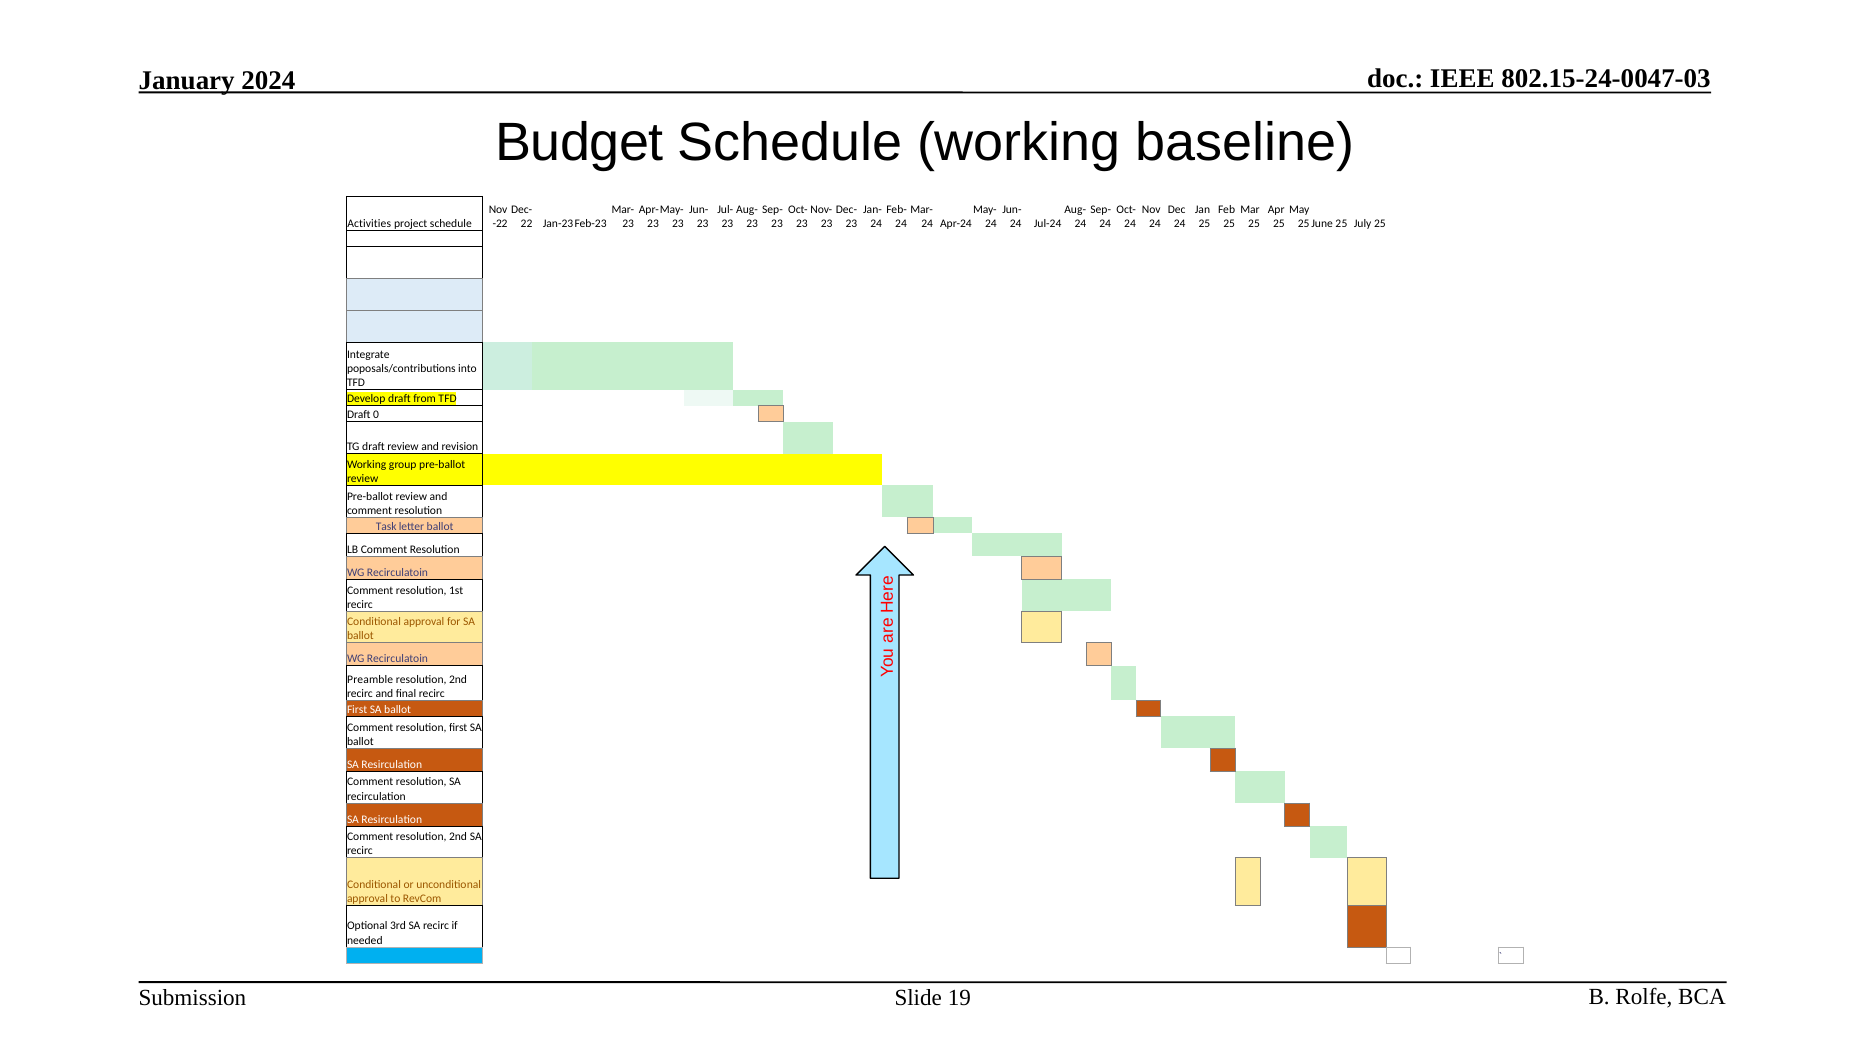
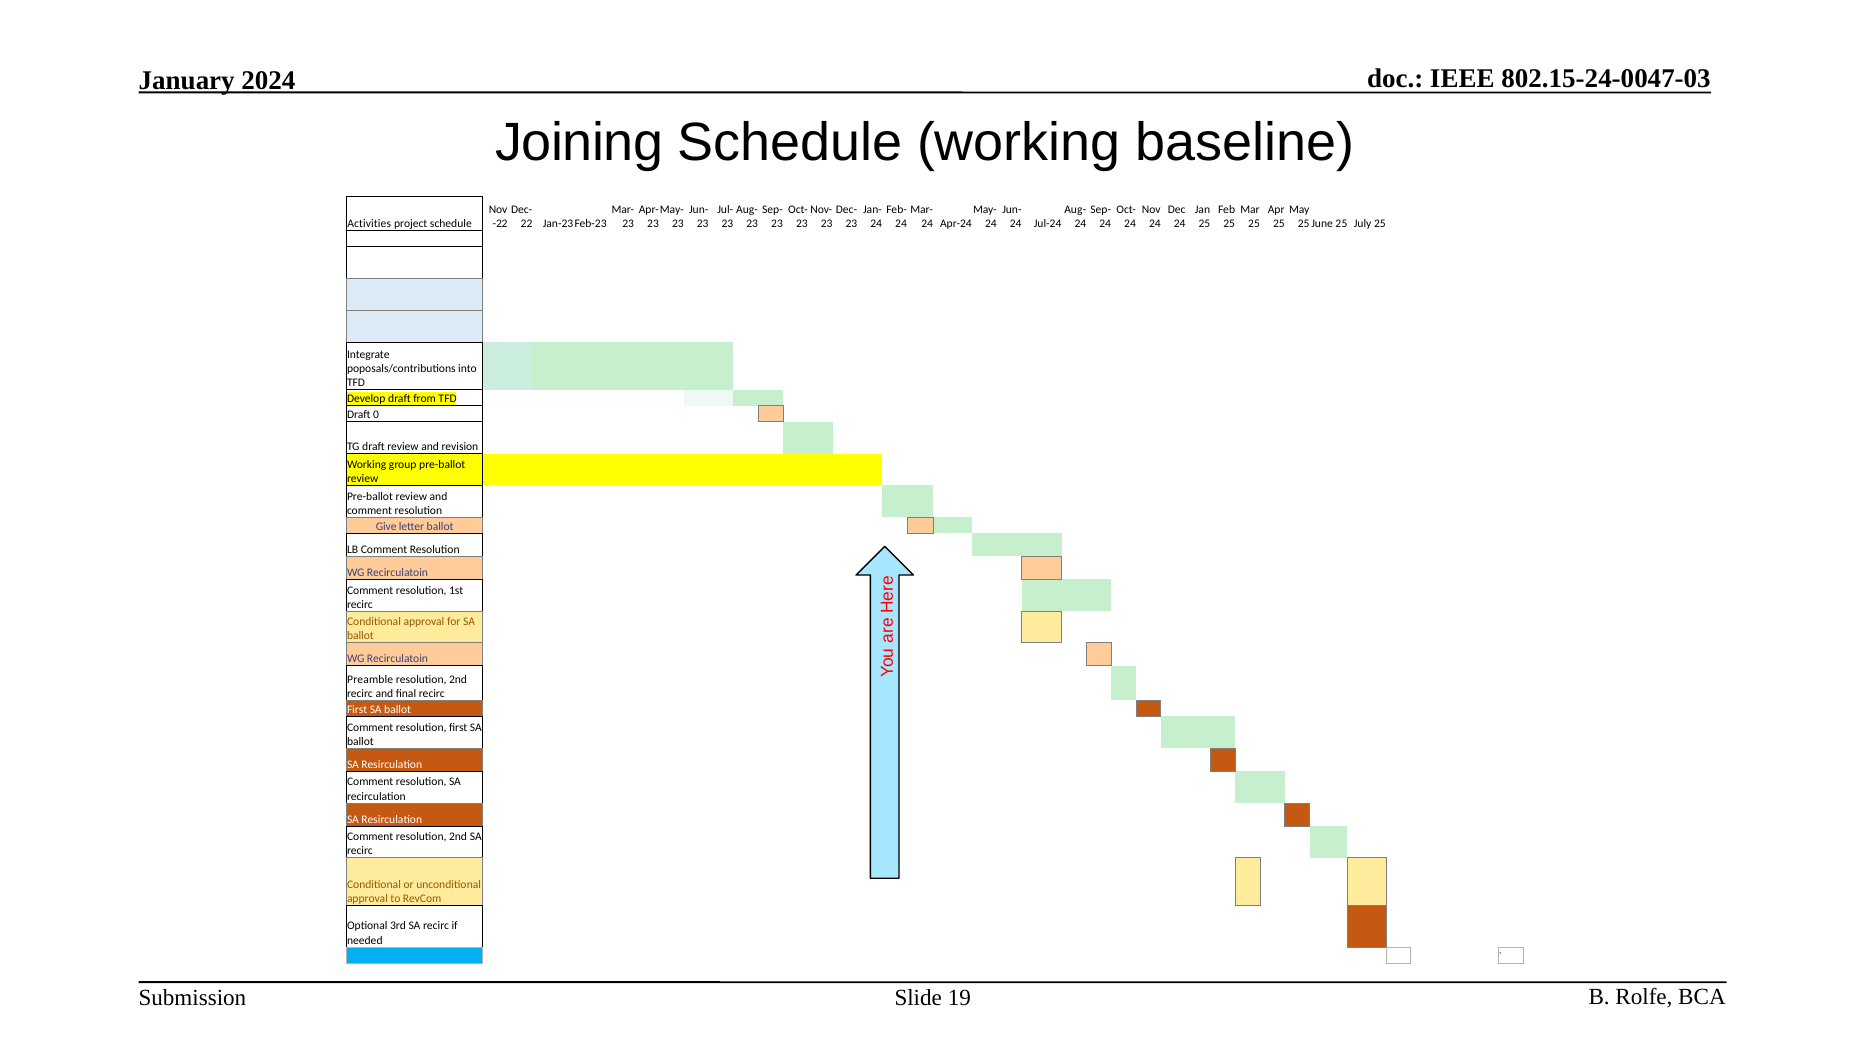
Budget: Budget -> Joining
Task: Task -> Give
